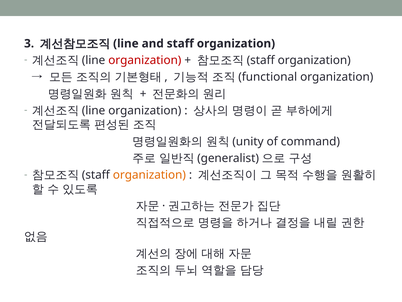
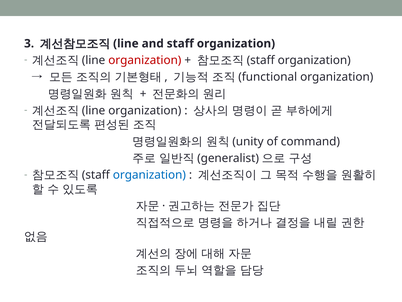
organization at (149, 175) colour: orange -> blue
